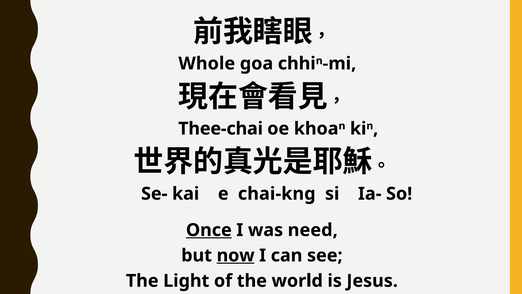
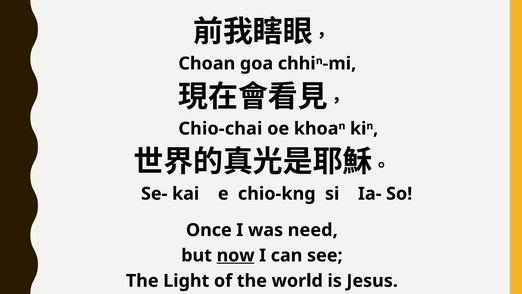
Whole: Whole -> Choan
Thee-chai: Thee-chai -> Chio-chai
chai-kng: chai-kng -> chio-kng
Once underline: present -> none
